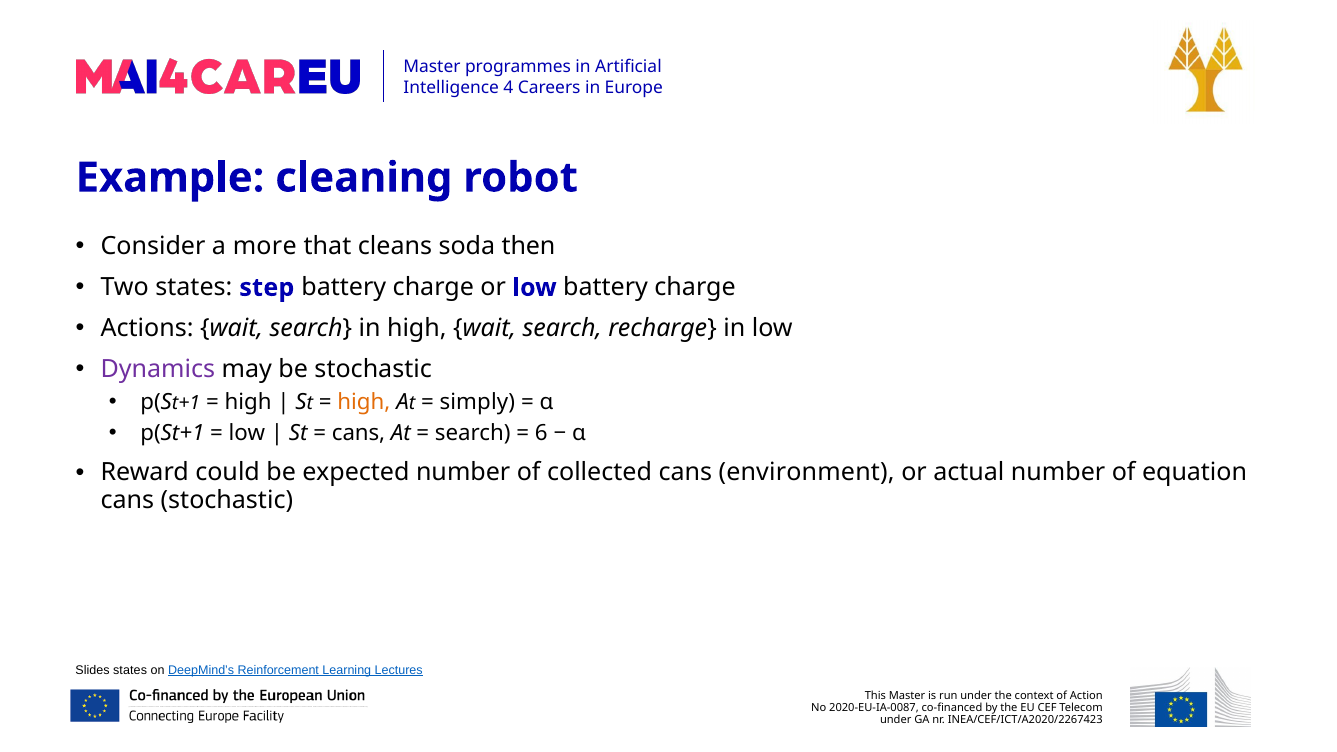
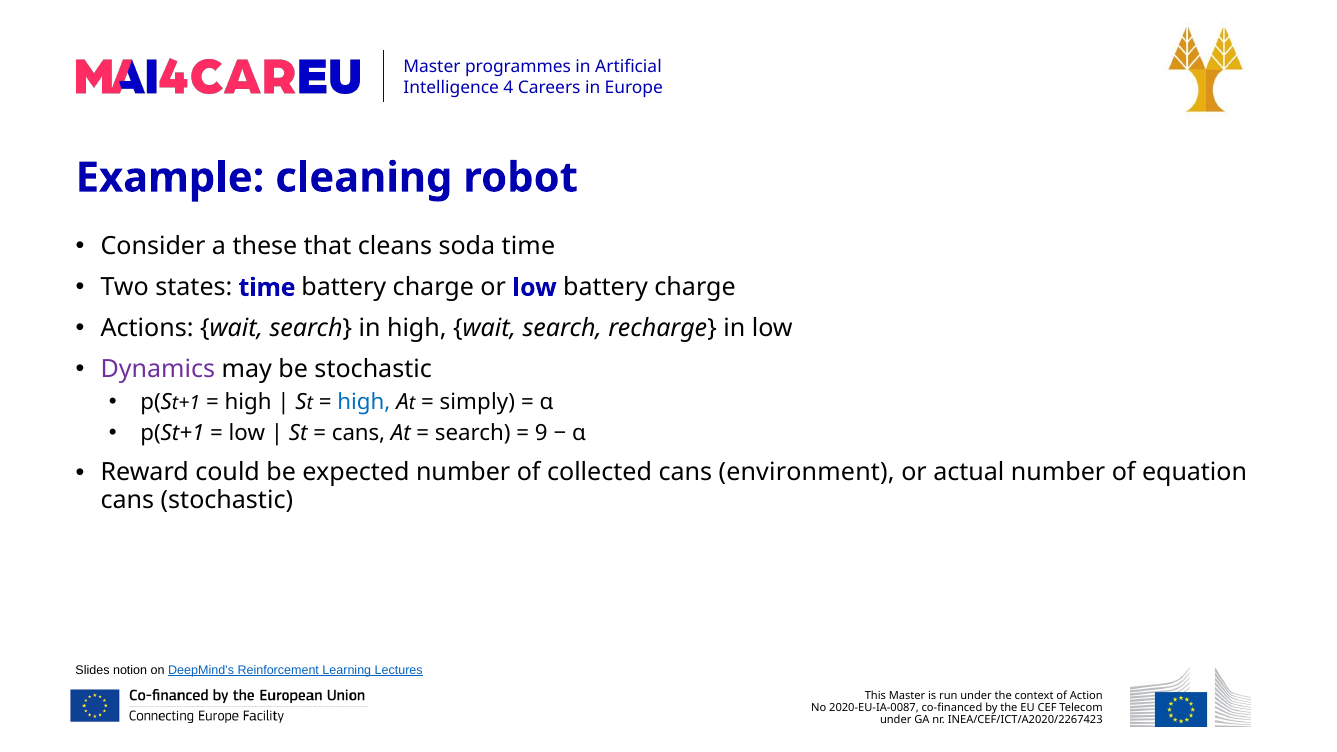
more: more -> these
soda then: then -> time
states step: step -> time
high at (364, 402) colour: orange -> blue
6: 6 -> 9
Slides states: states -> notion
